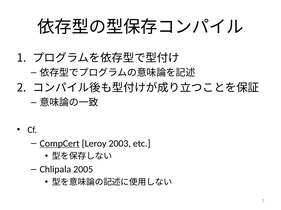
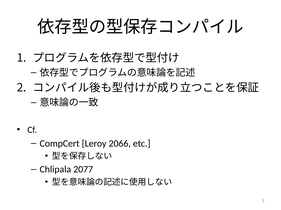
CompCert underline: present -> none
2003: 2003 -> 2066
2005: 2005 -> 2077
